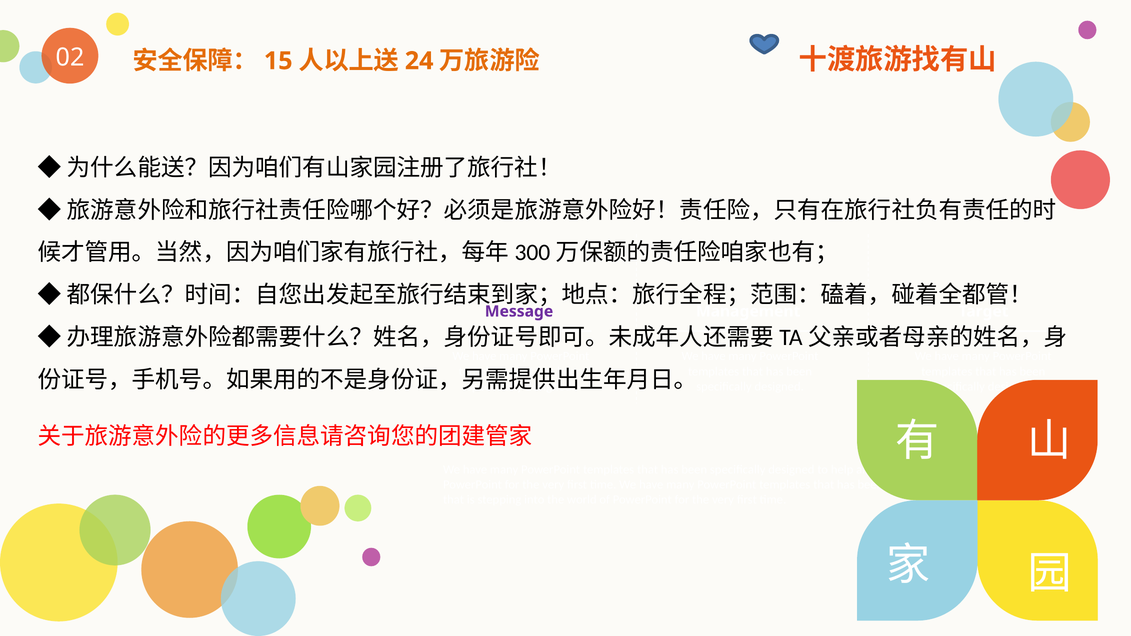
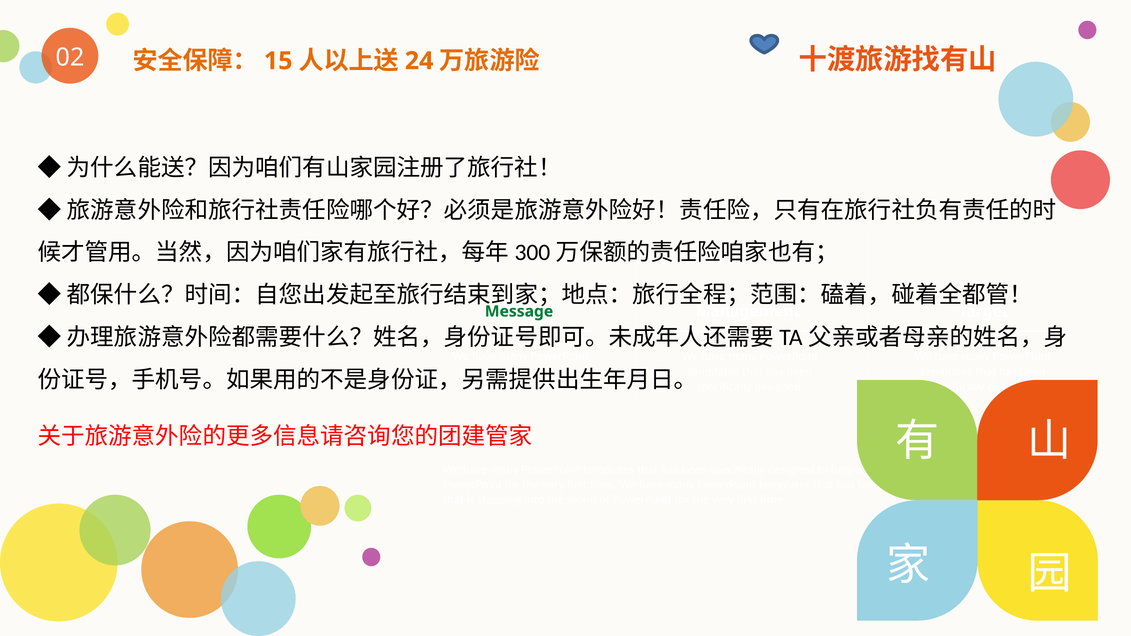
Message colour: purple -> green
